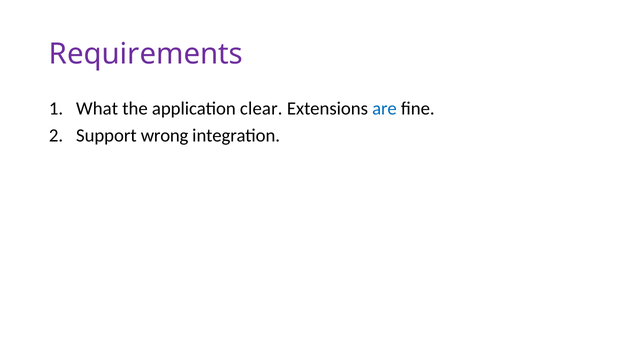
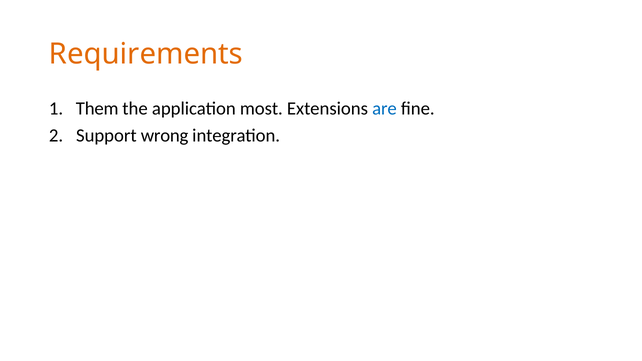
Requirements colour: purple -> orange
What: What -> Them
clear: clear -> most
